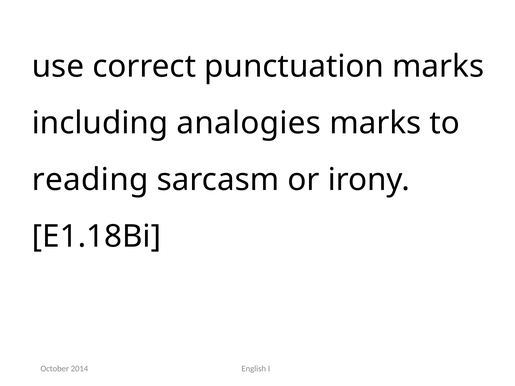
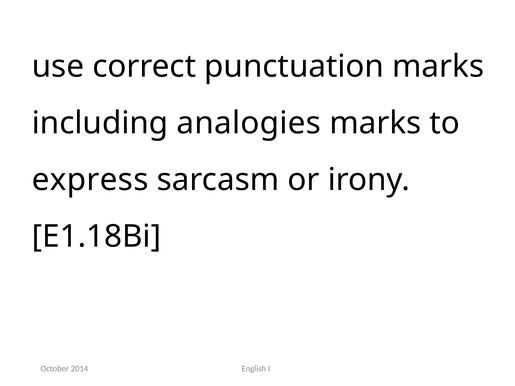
reading: reading -> express
